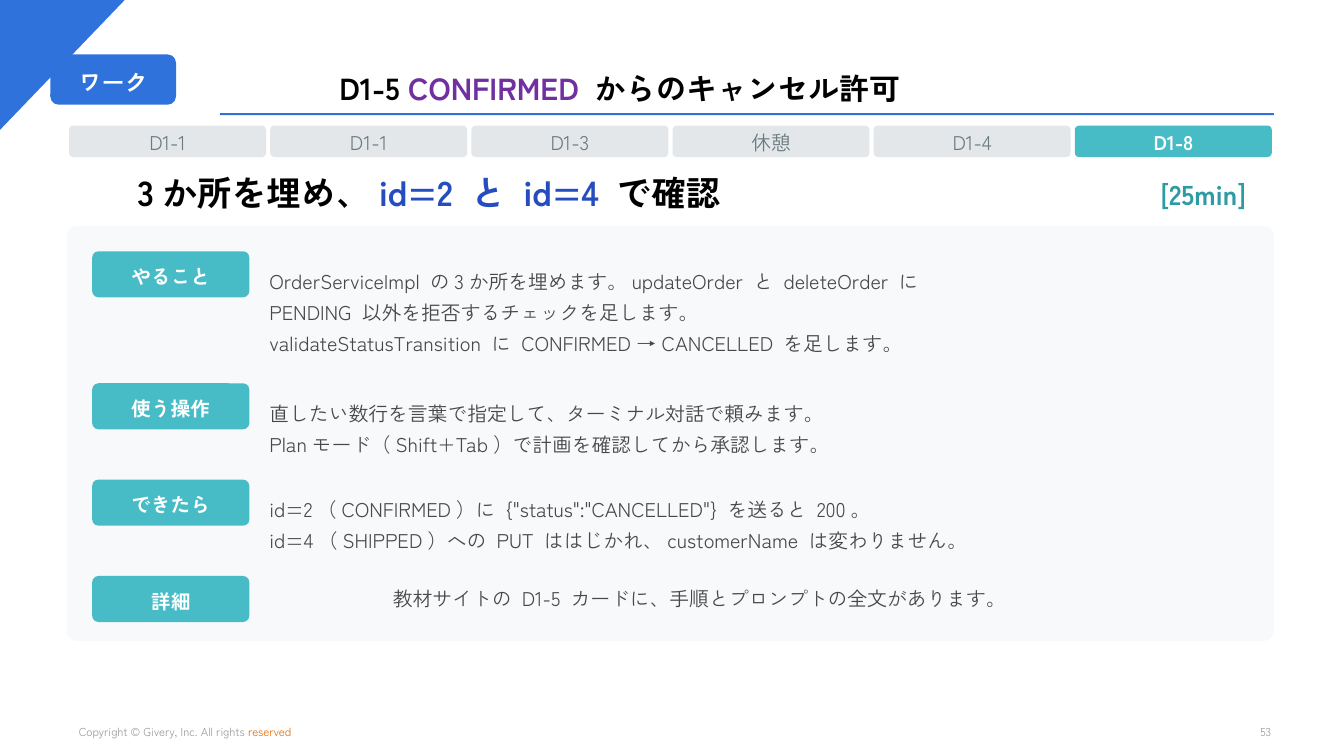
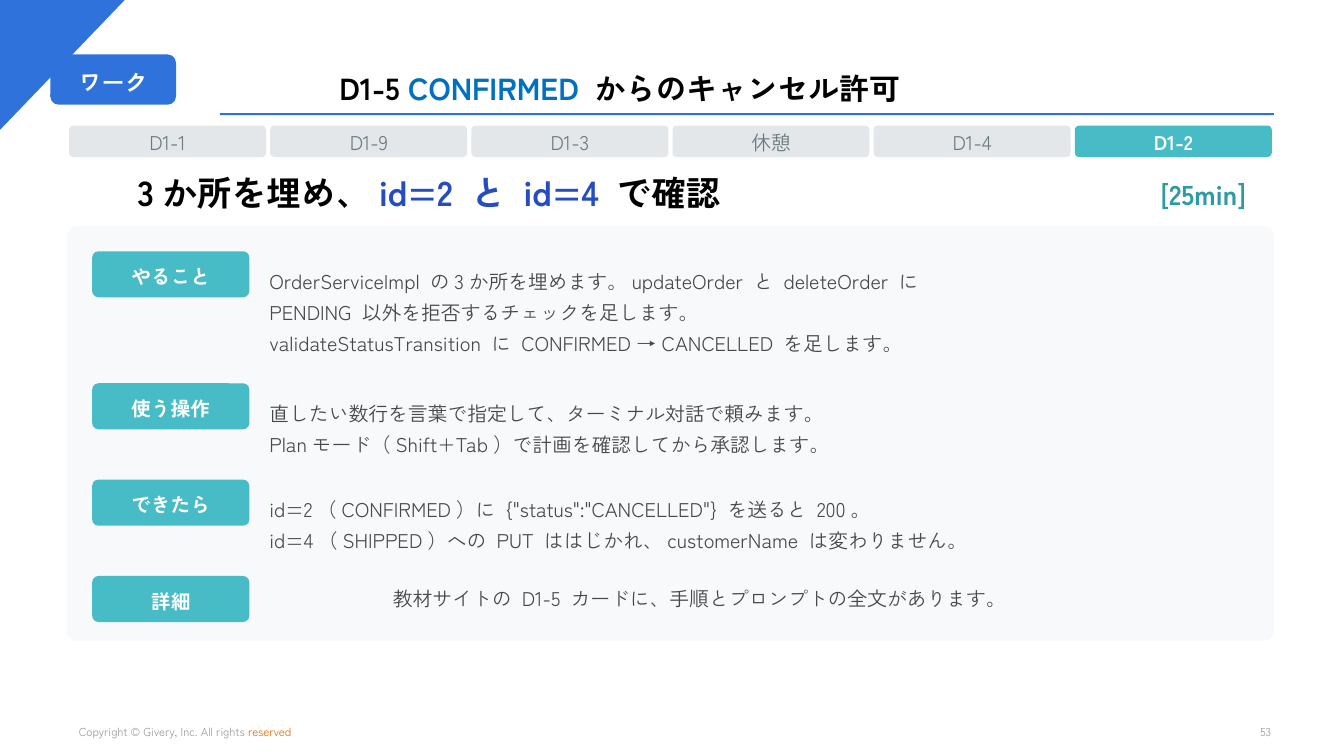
CONFIRMED at (493, 91) colour: purple -> blue
D1-1 D1-1: D1-1 -> D1-9
D1-8: D1-8 -> D1-2
